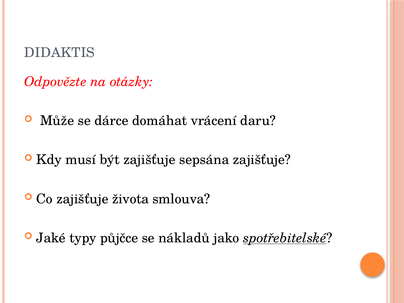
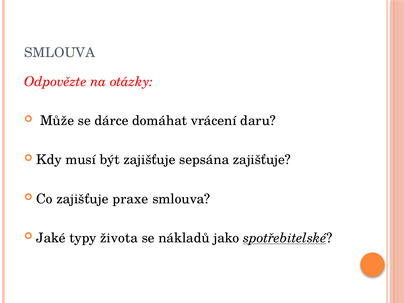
DIDAKTIS at (60, 53): DIDAKTIS -> SMLOUVA
života: života -> praxe
půjčce: půjčce -> života
